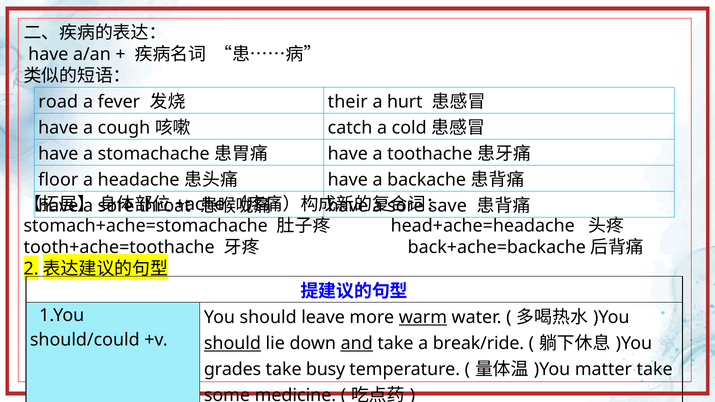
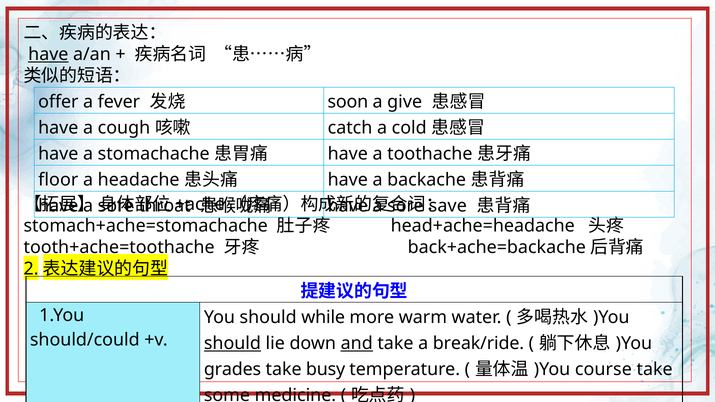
have at (48, 54) underline: none -> present
road: road -> offer
their: their -> soon
hurt: hurt -> give
leave: leave -> while
warm underline: present -> none
matter: matter -> course
